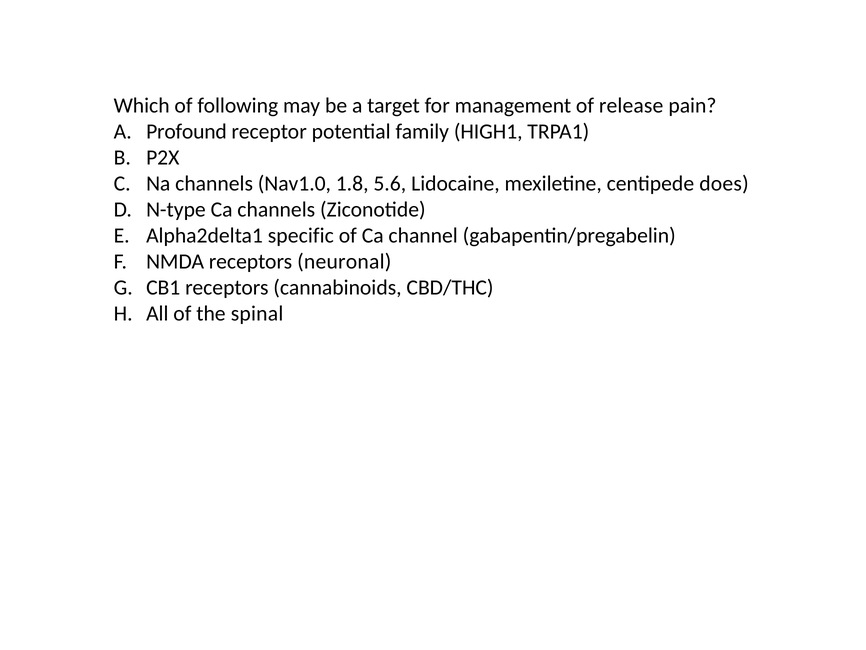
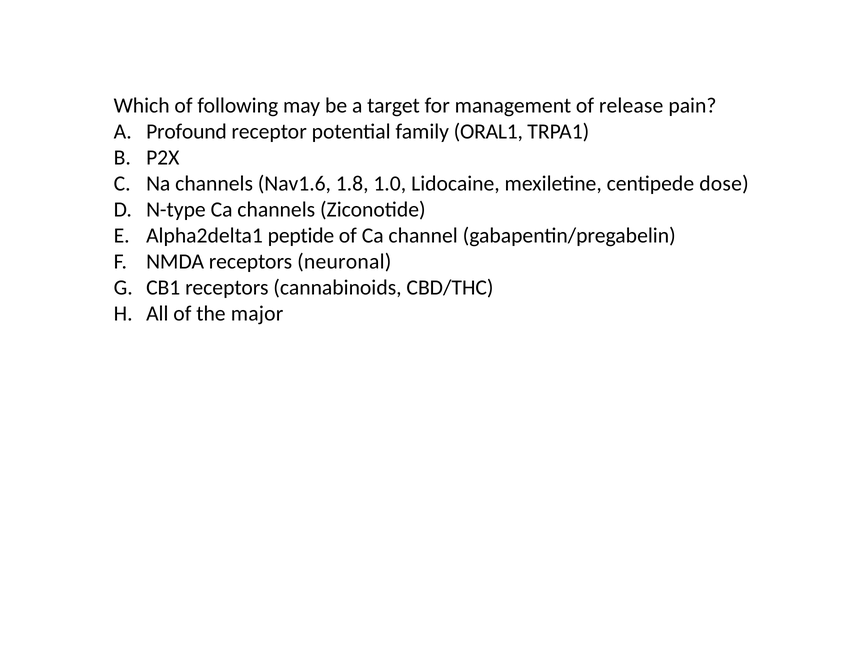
HIGH1: HIGH1 -> ORAL1
Nav1.0: Nav1.0 -> Nav1.6
5.6: 5.6 -> 1.0
does: does -> dose
specific: specific -> peptide
spinal: spinal -> major
